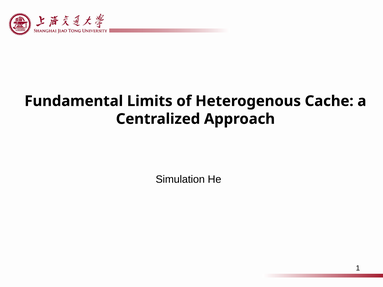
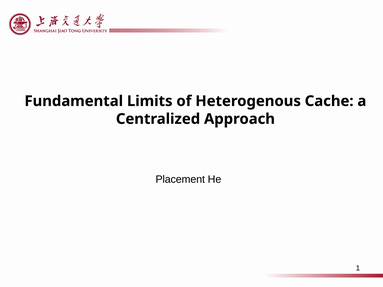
Simulation: Simulation -> Placement
